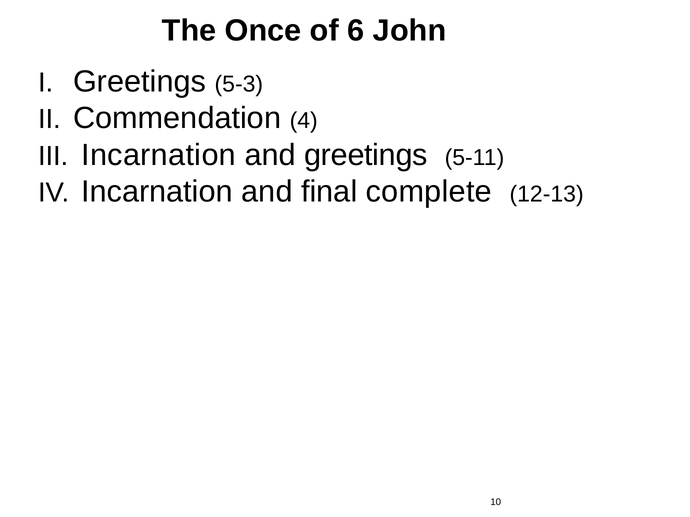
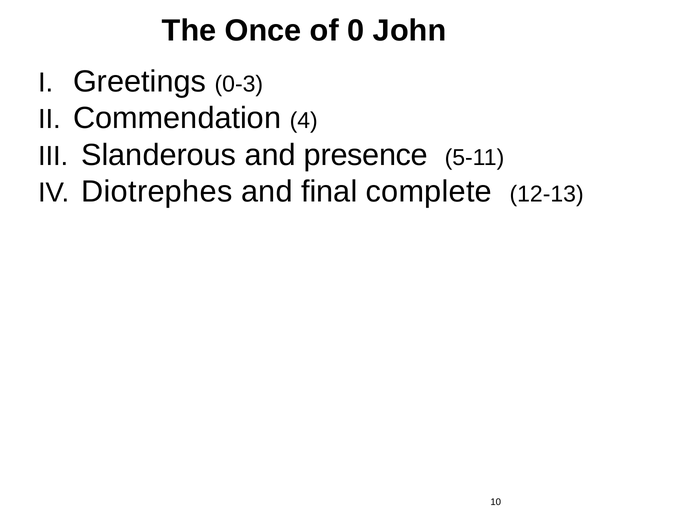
6: 6 -> 0
5-3: 5-3 -> 0-3
Incarnation at (159, 155): Incarnation -> Slanderous
and greetings: greetings -> presence
Incarnation at (157, 192): Incarnation -> Diotrephes
